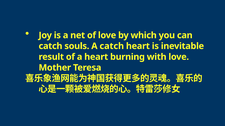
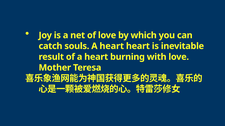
souls A catch: catch -> heart
